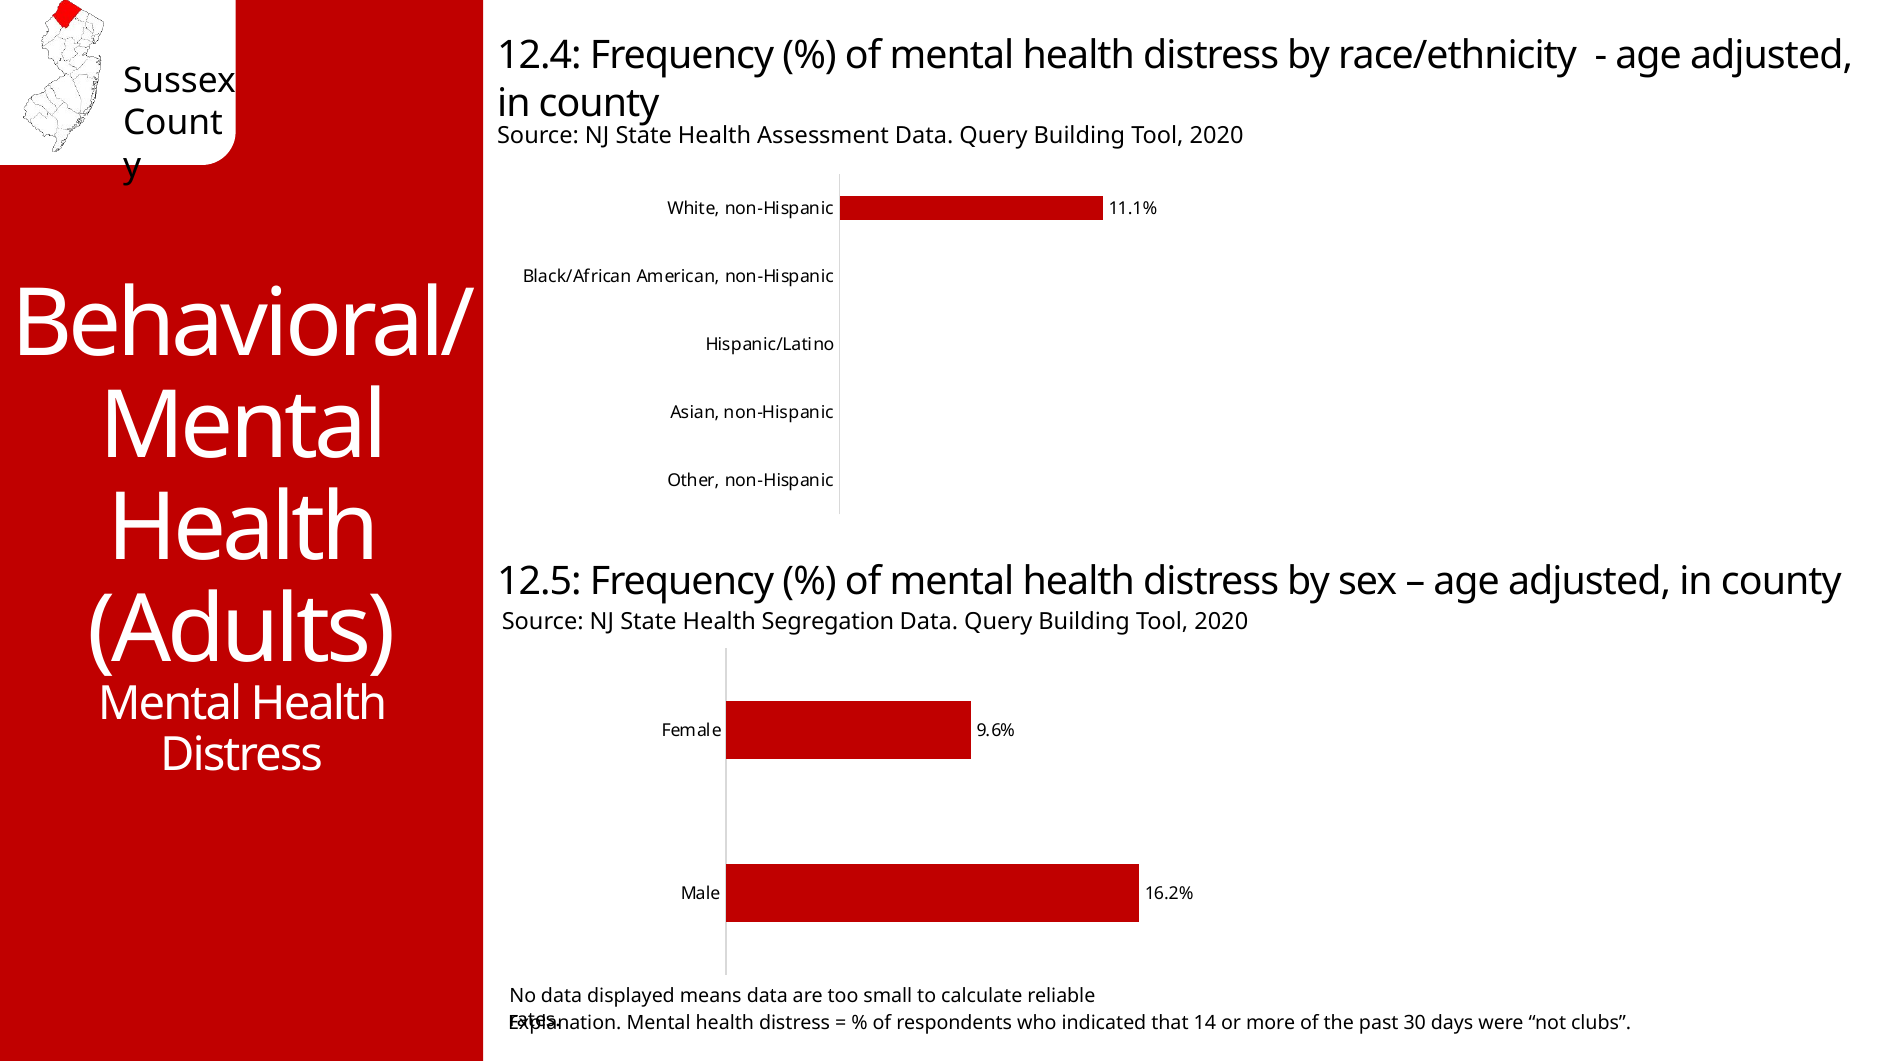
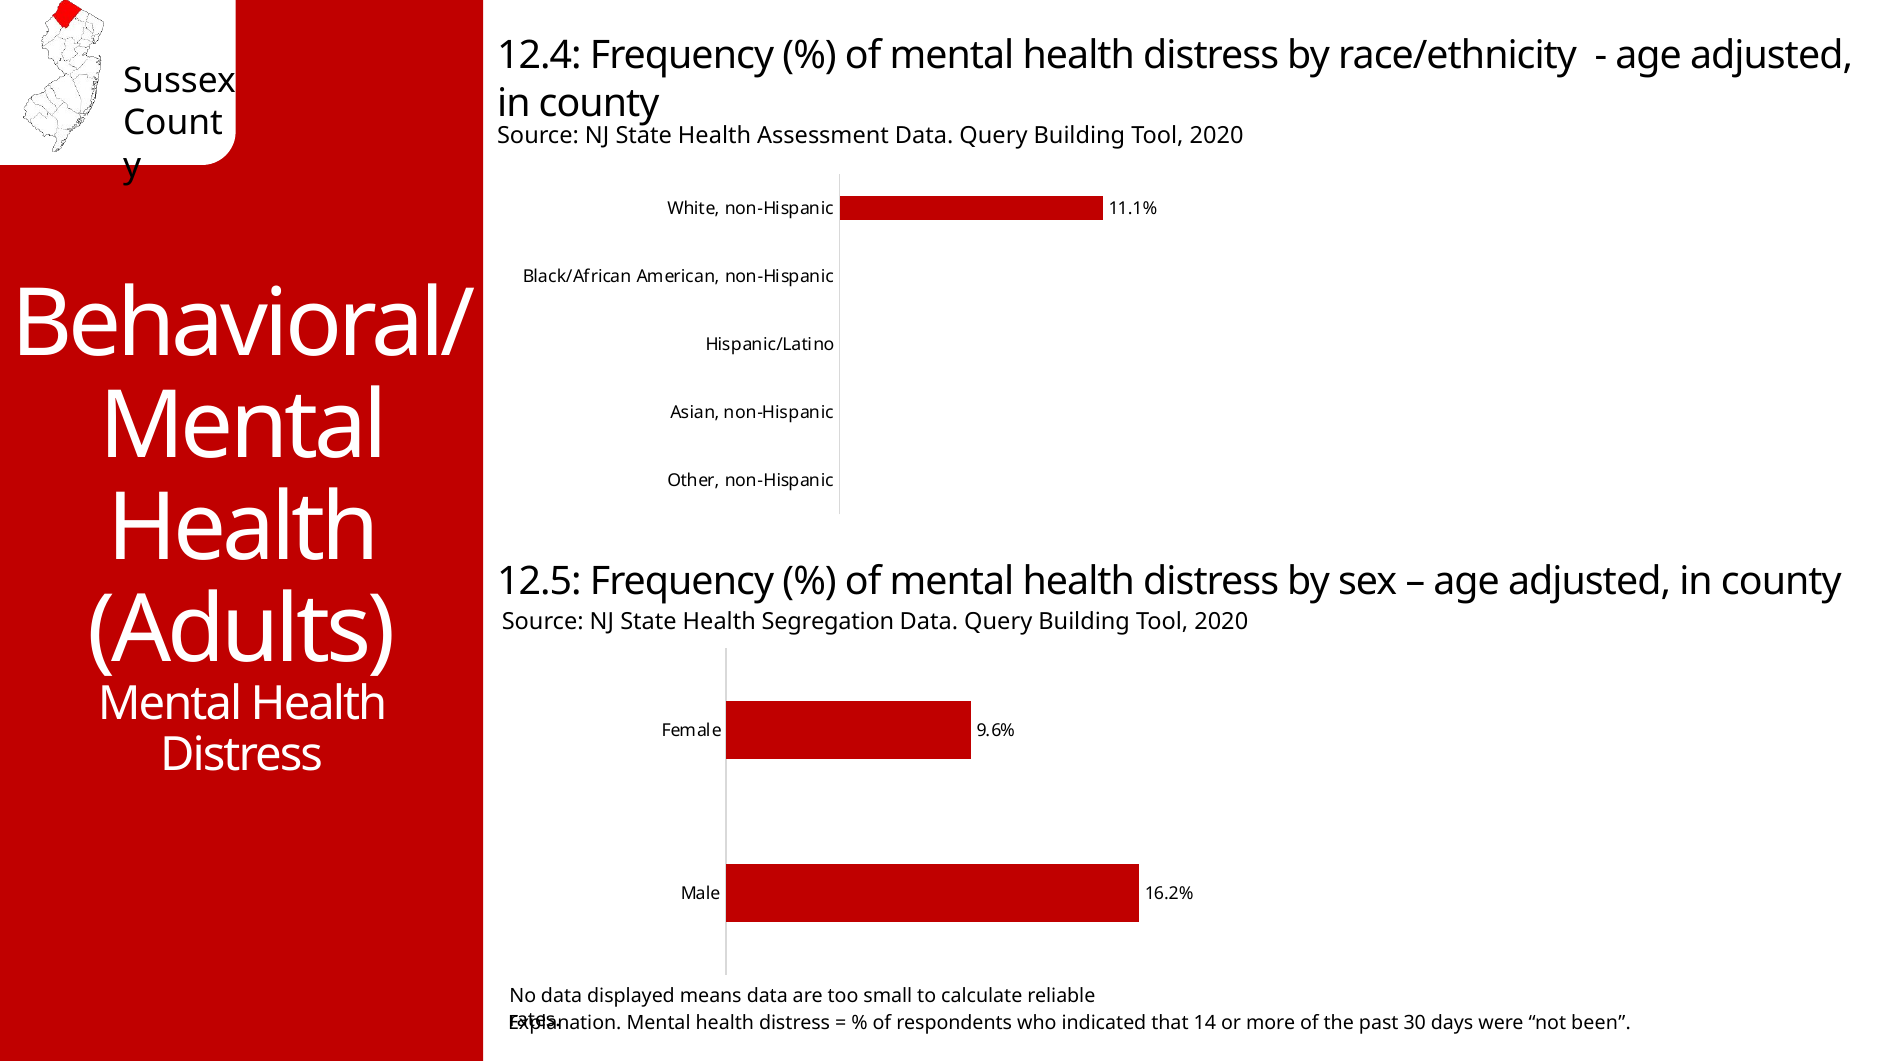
clubs: clubs -> been
